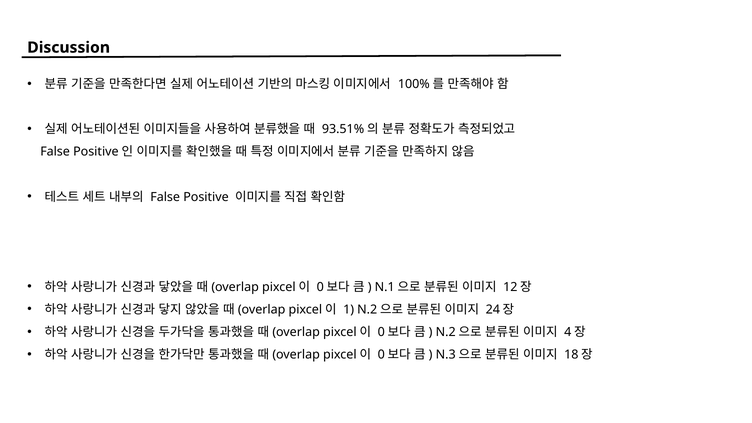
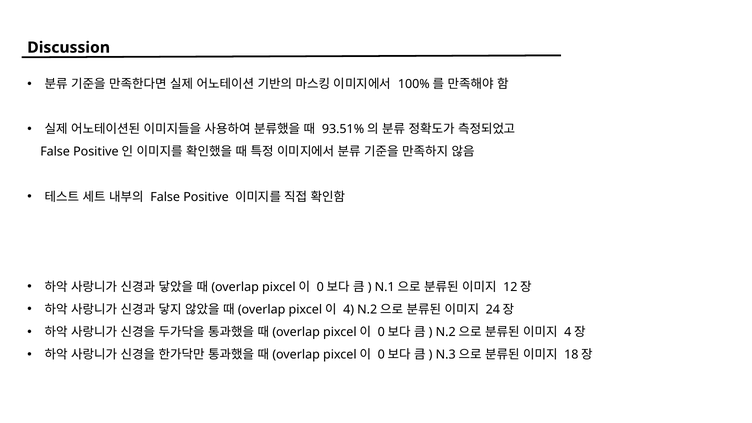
1: 1 -> 4
